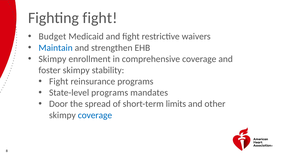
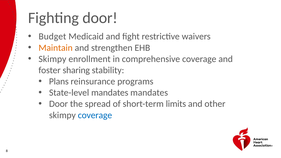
Fighting fight: fight -> door
Maintain colour: blue -> orange
foster skimpy: skimpy -> sharing
Fight at (59, 81): Fight -> Plans
State-level programs: programs -> mandates
